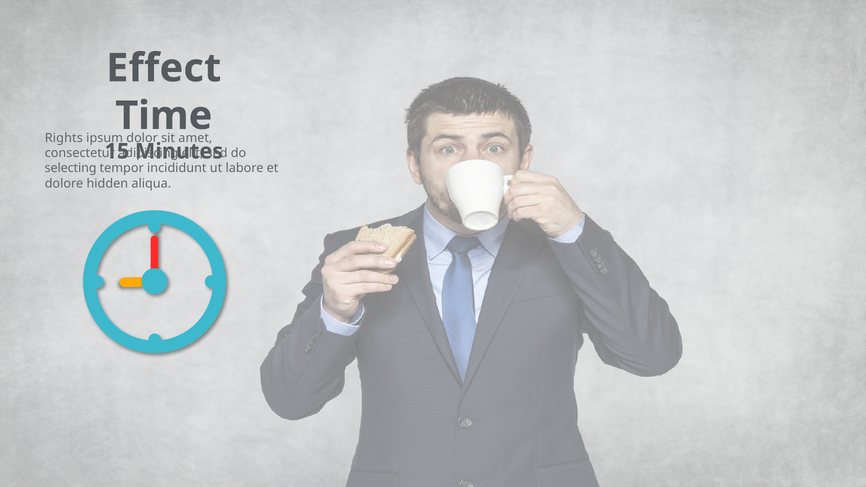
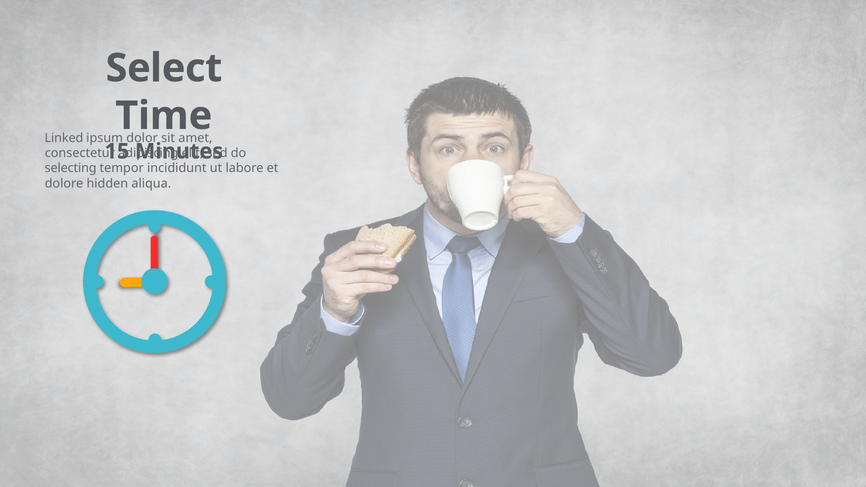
Effect: Effect -> Select
Rights: Rights -> Linked
